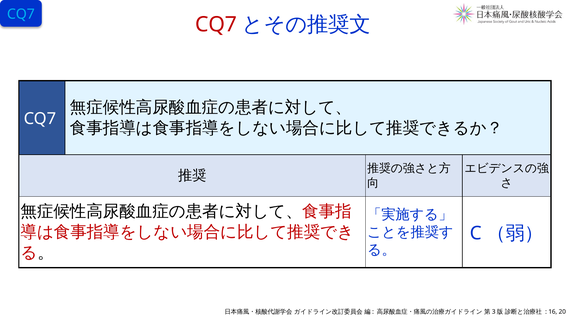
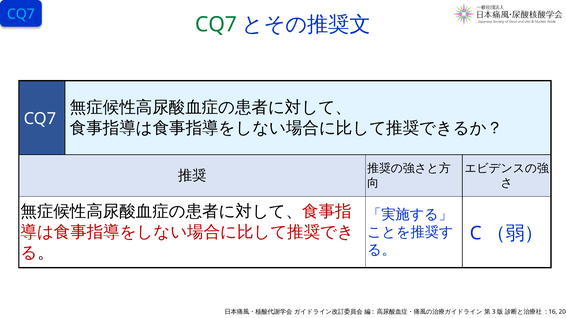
CQ7 at (216, 25) colour: red -> green
